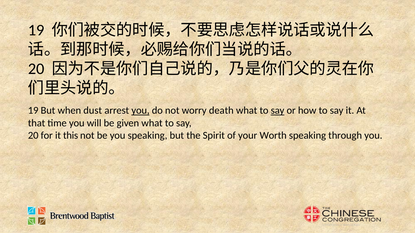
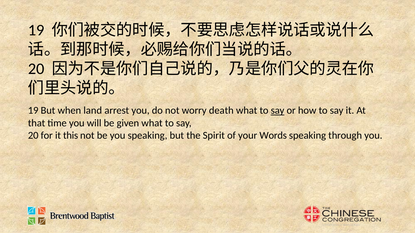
dust: dust -> land
you at (140, 111) underline: present -> none
Worth: Worth -> Words
